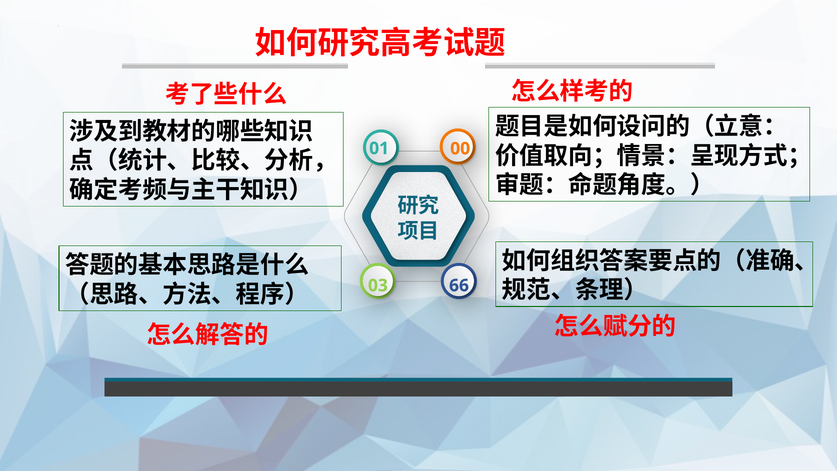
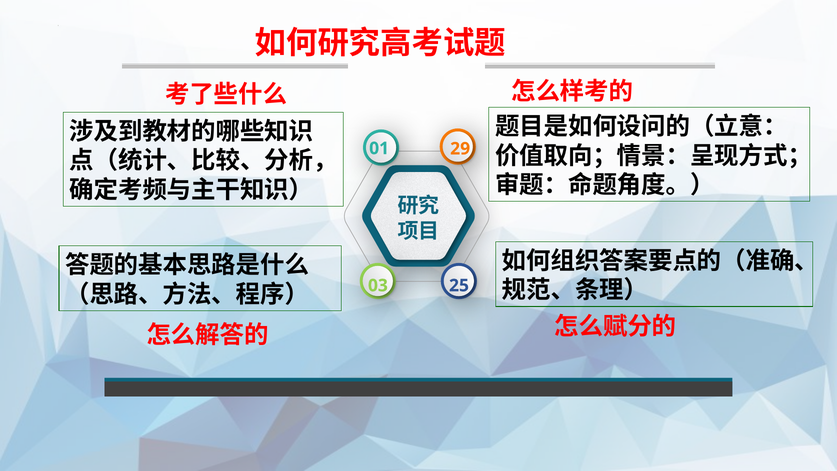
00: 00 -> 29
66: 66 -> 25
